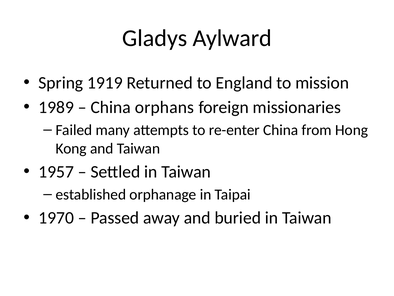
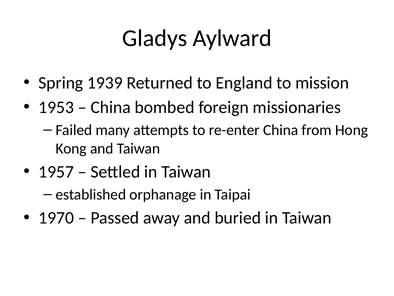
1919: 1919 -> 1939
1989: 1989 -> 1953
orphans: orphans -> bombed
